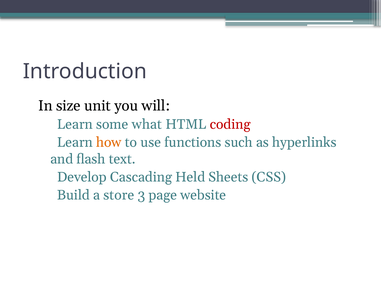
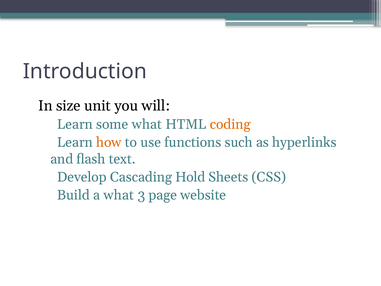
coding colour: red -> orange
Held: Held -> Hold
a store: store -> what
